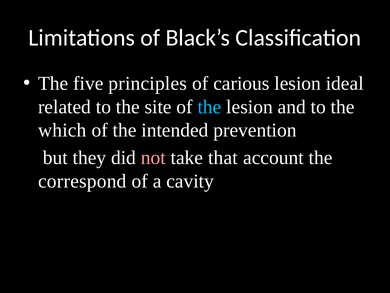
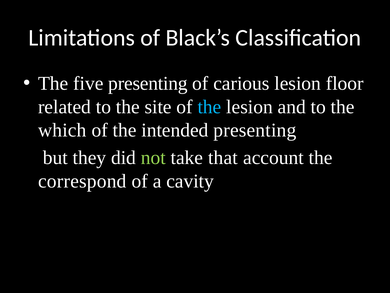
five principles: principles -> presenting
ideal: ideal -> floor
intended prevention: prevention -> presenting
not colour: pink -> light green
